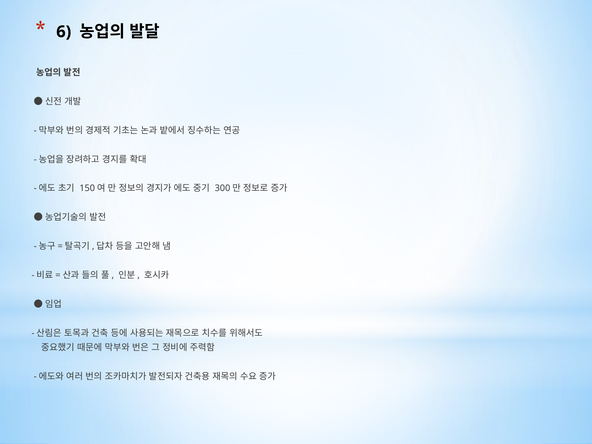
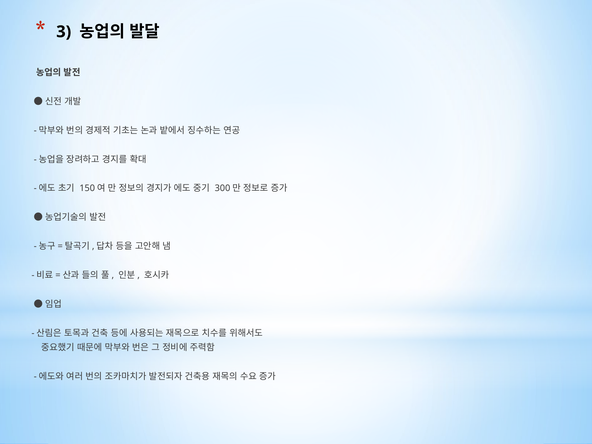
6: 6 -> 3
